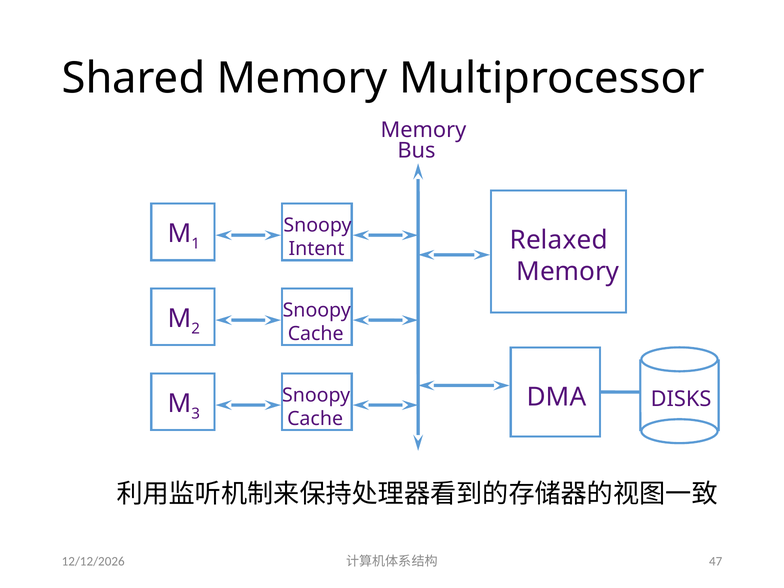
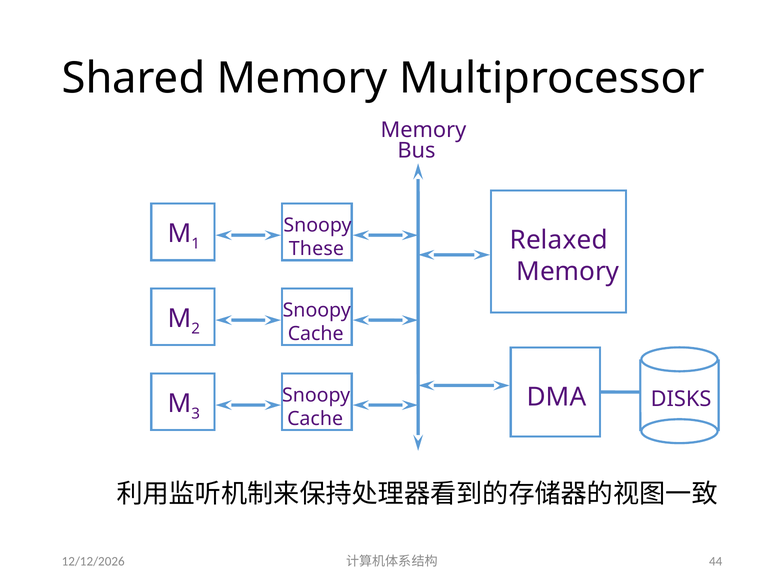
Intent: Intent -> These
47: 47 -> 44
